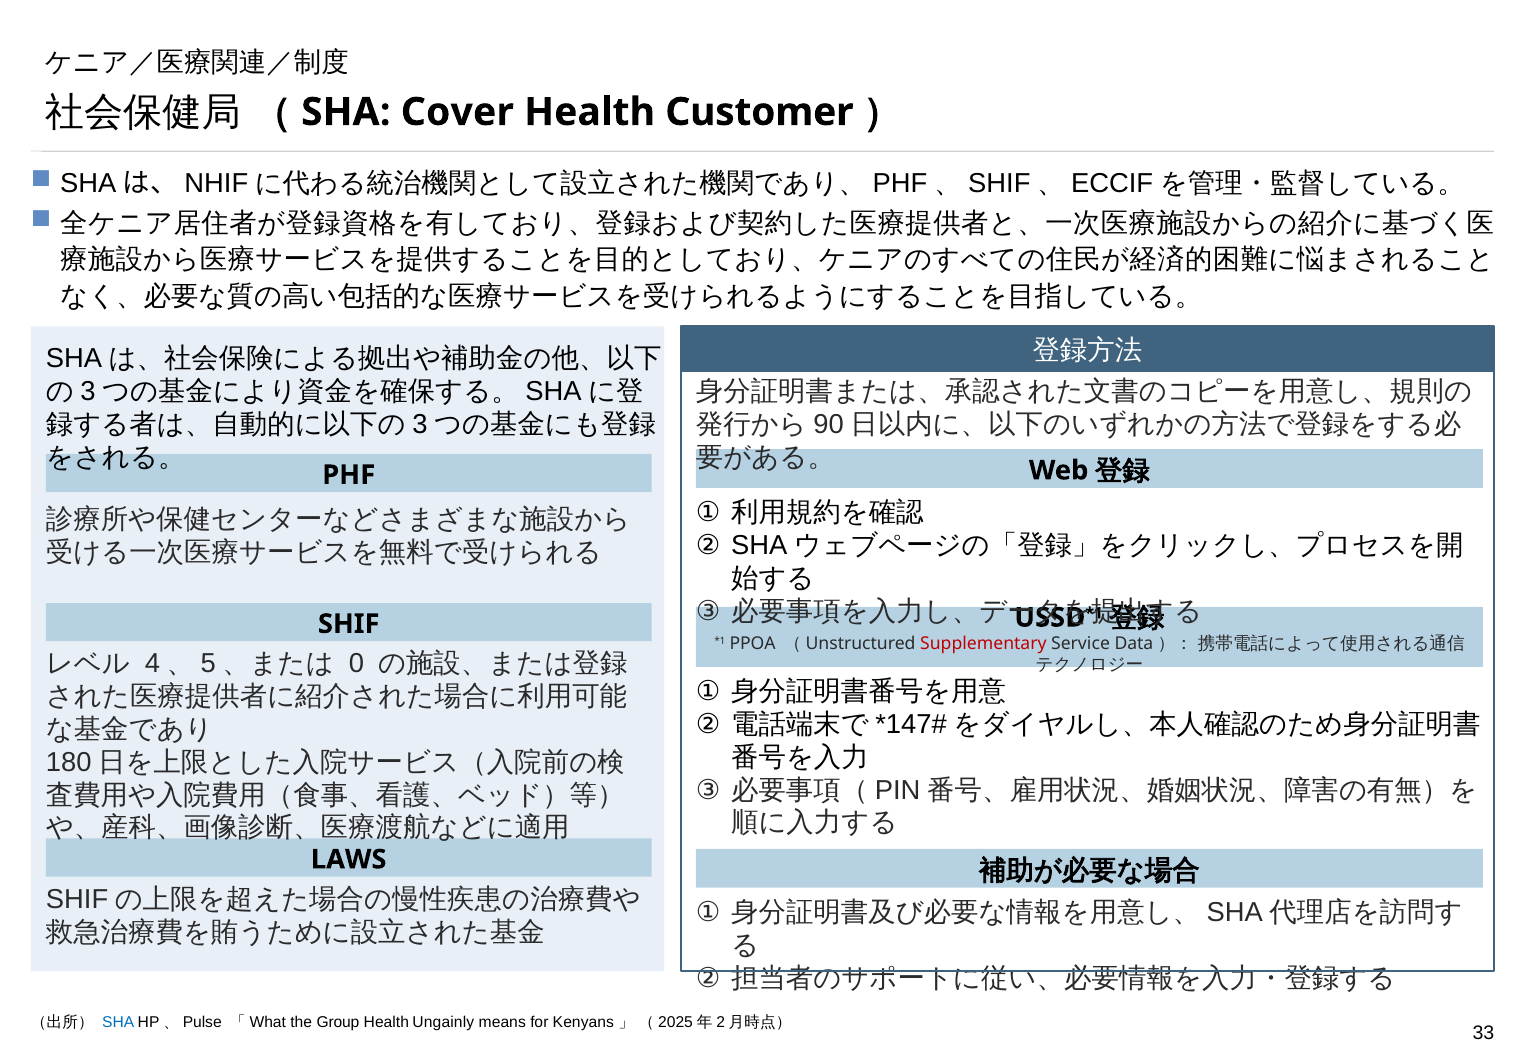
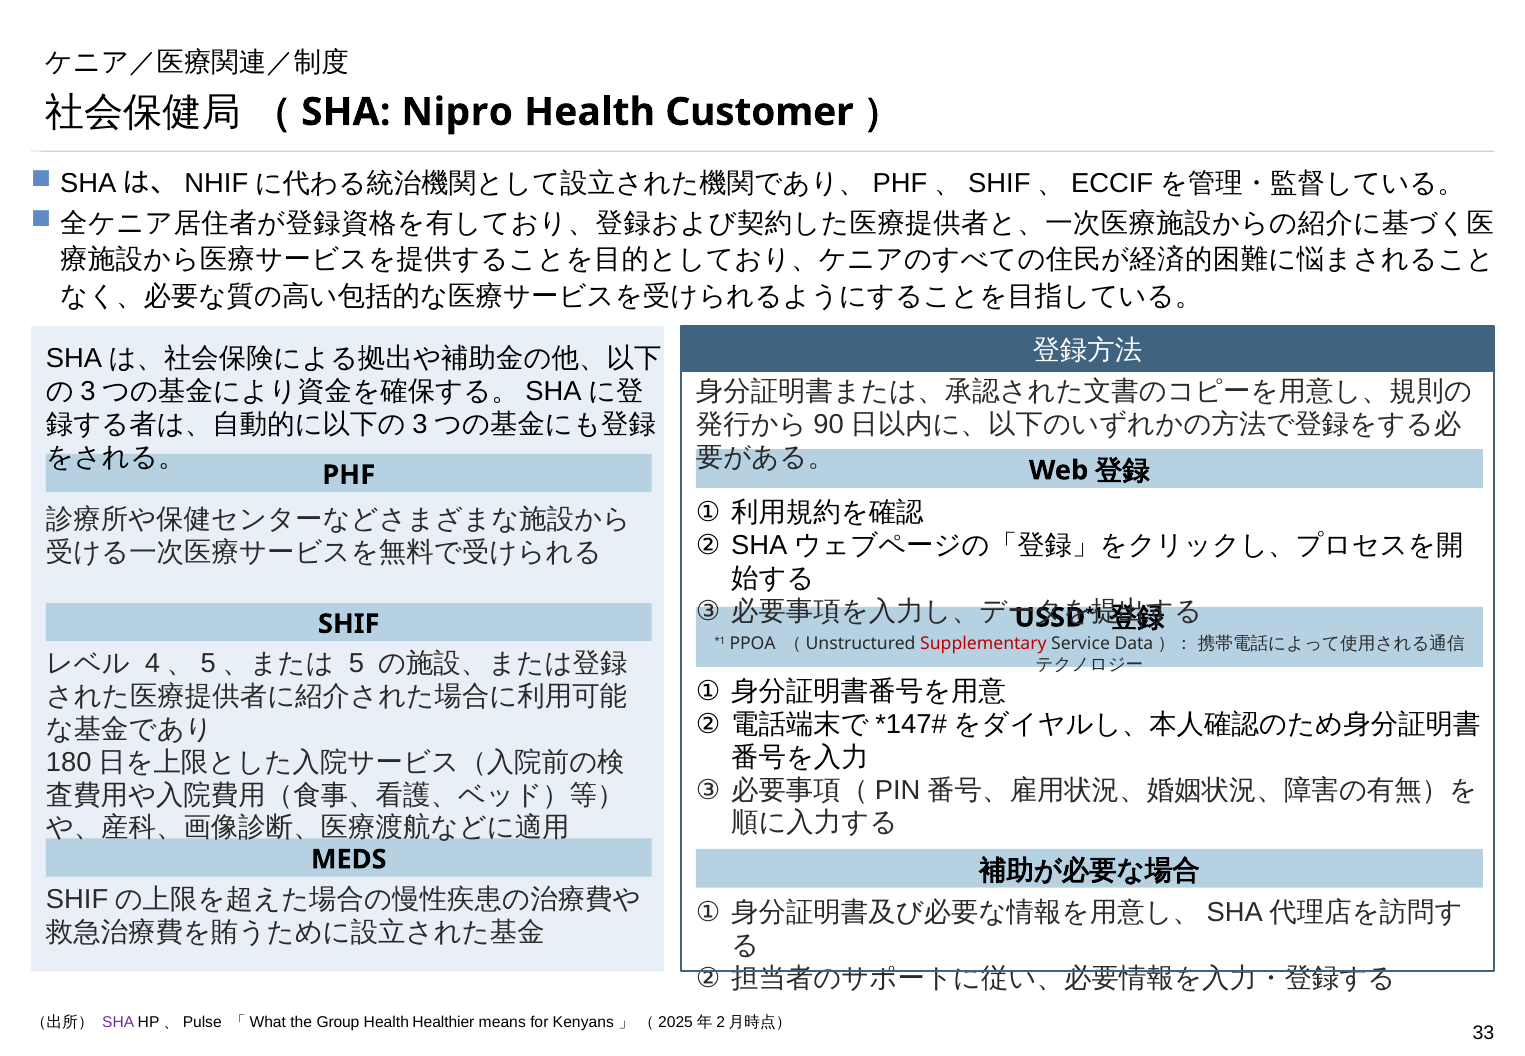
Cover: Cover -> Nipro
0: 0 -> 5
LAWS: LAWS -> MEDS
SHA at (118, 1022) colour: blue -> purple
Ungainly: Ungainly -> Healthier
